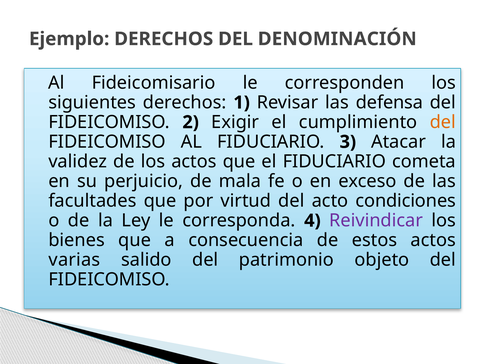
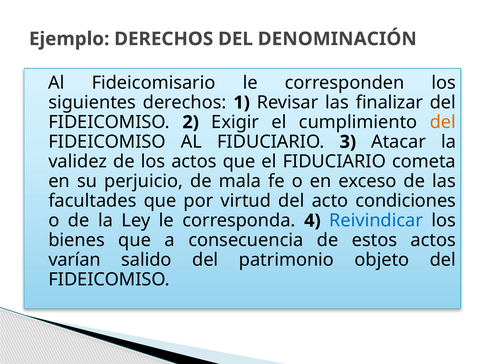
defensa: defensa -> finalizar
Reivindicar colour: purple -> blue
varias: varias -> varían
